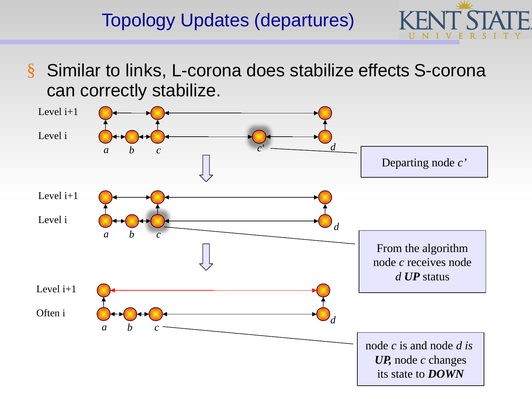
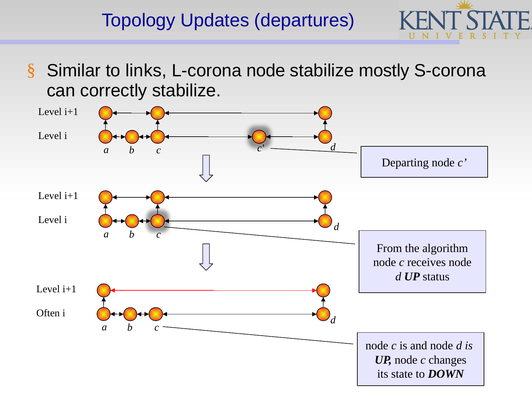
L-corona does: does -> node
effects: effects -> mostly
